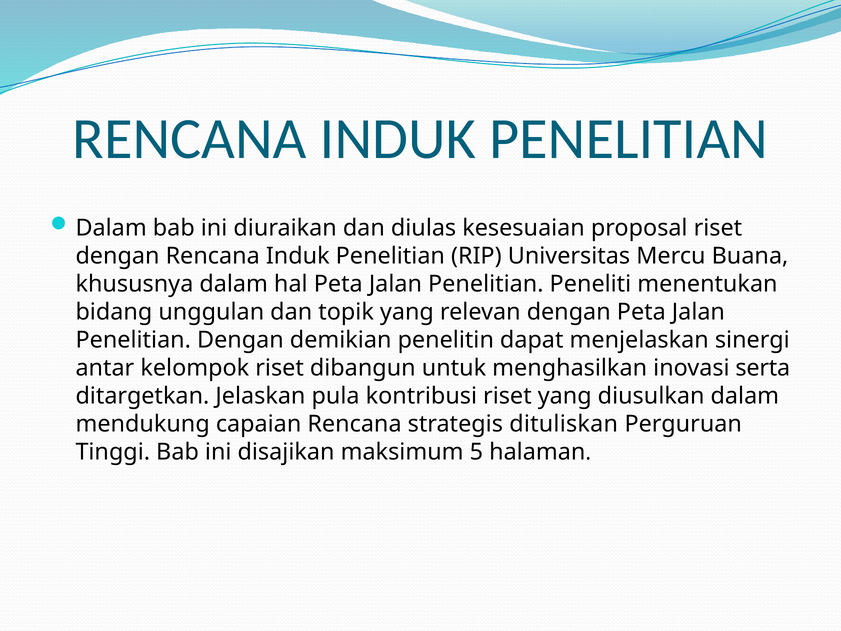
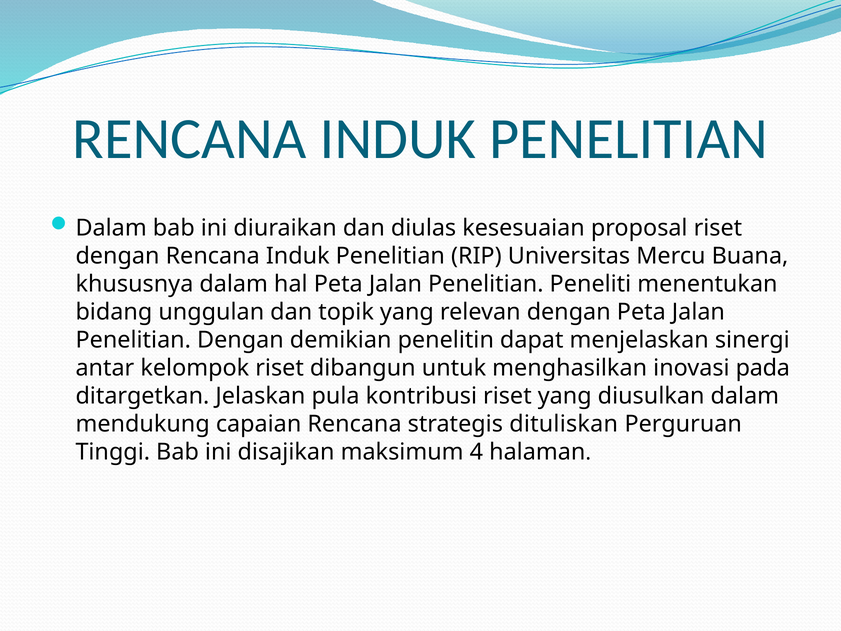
serta: serta -> pada
5: 5 -> 4
